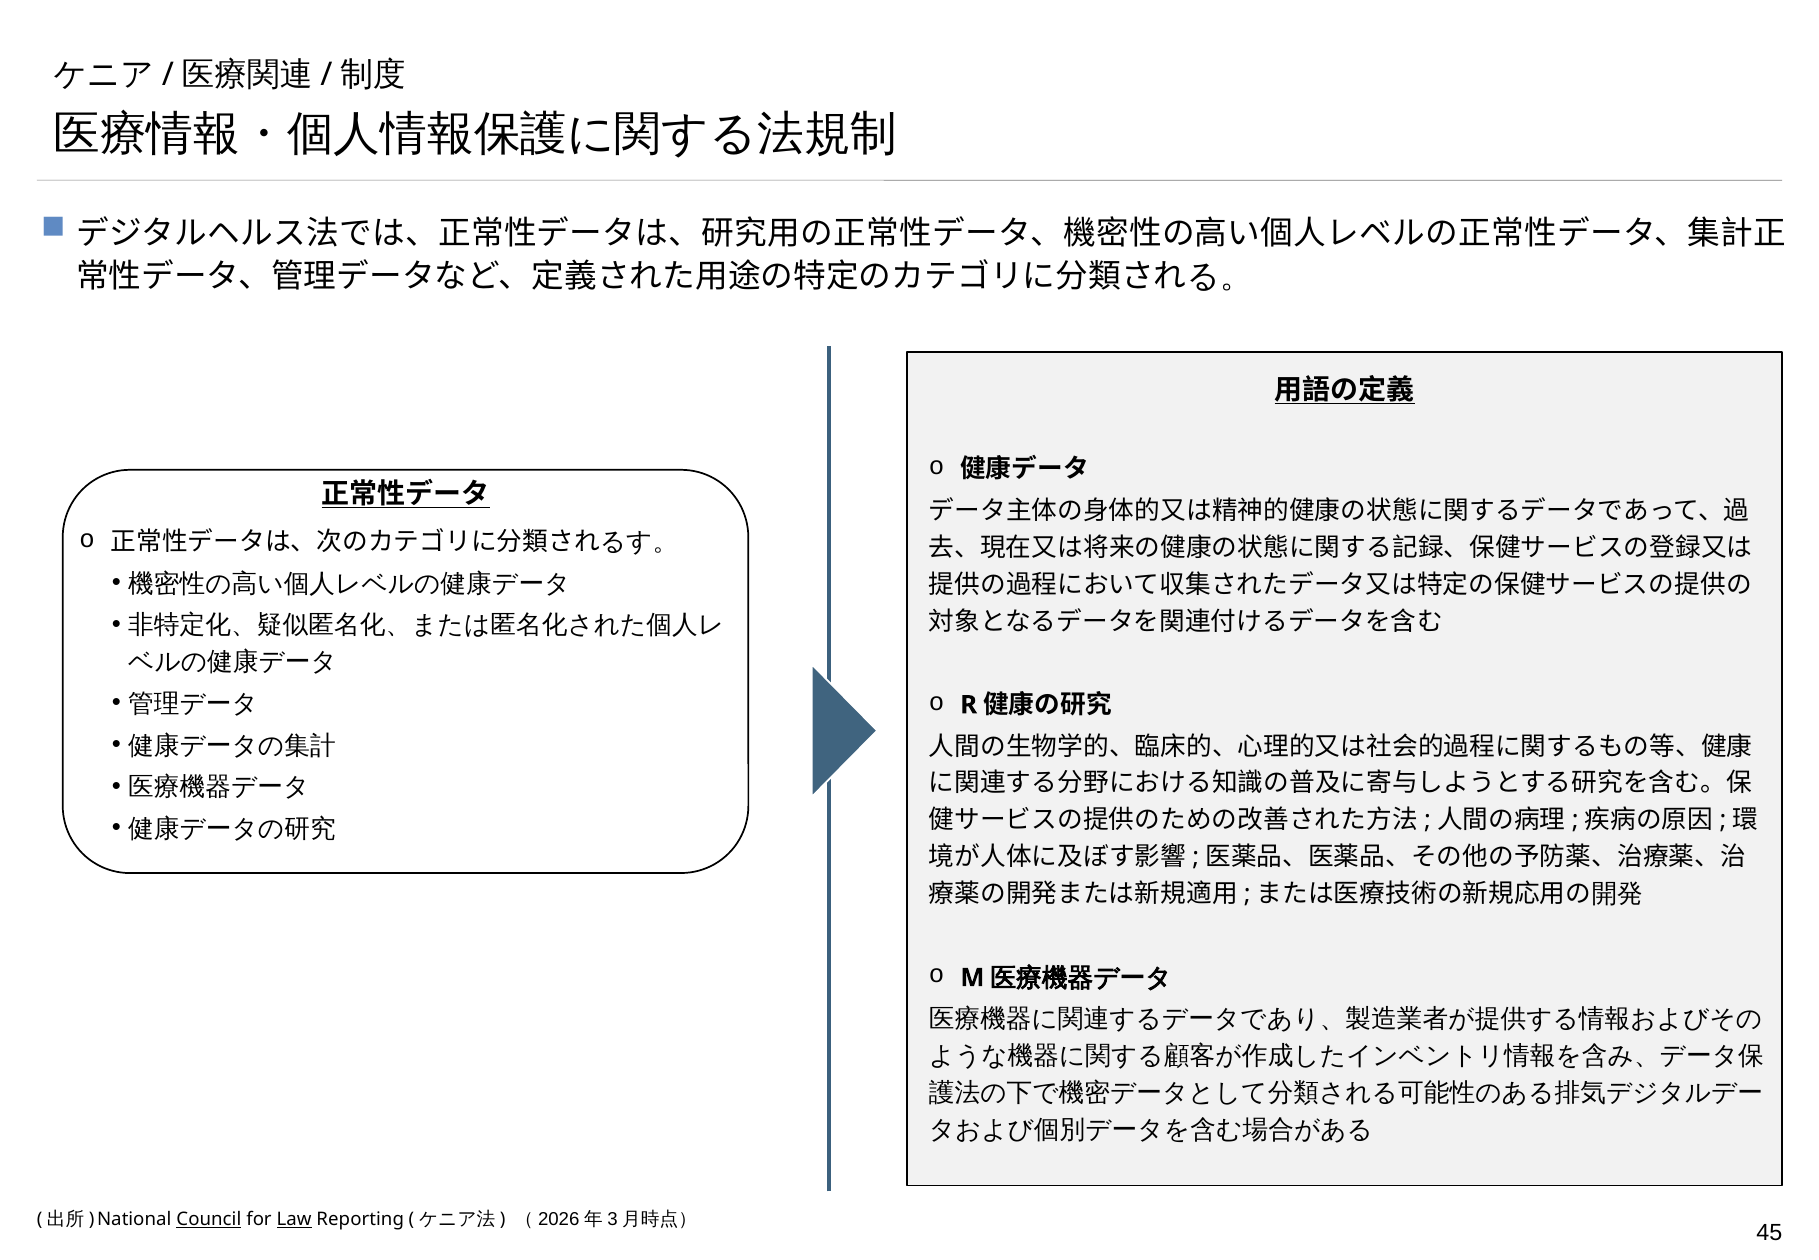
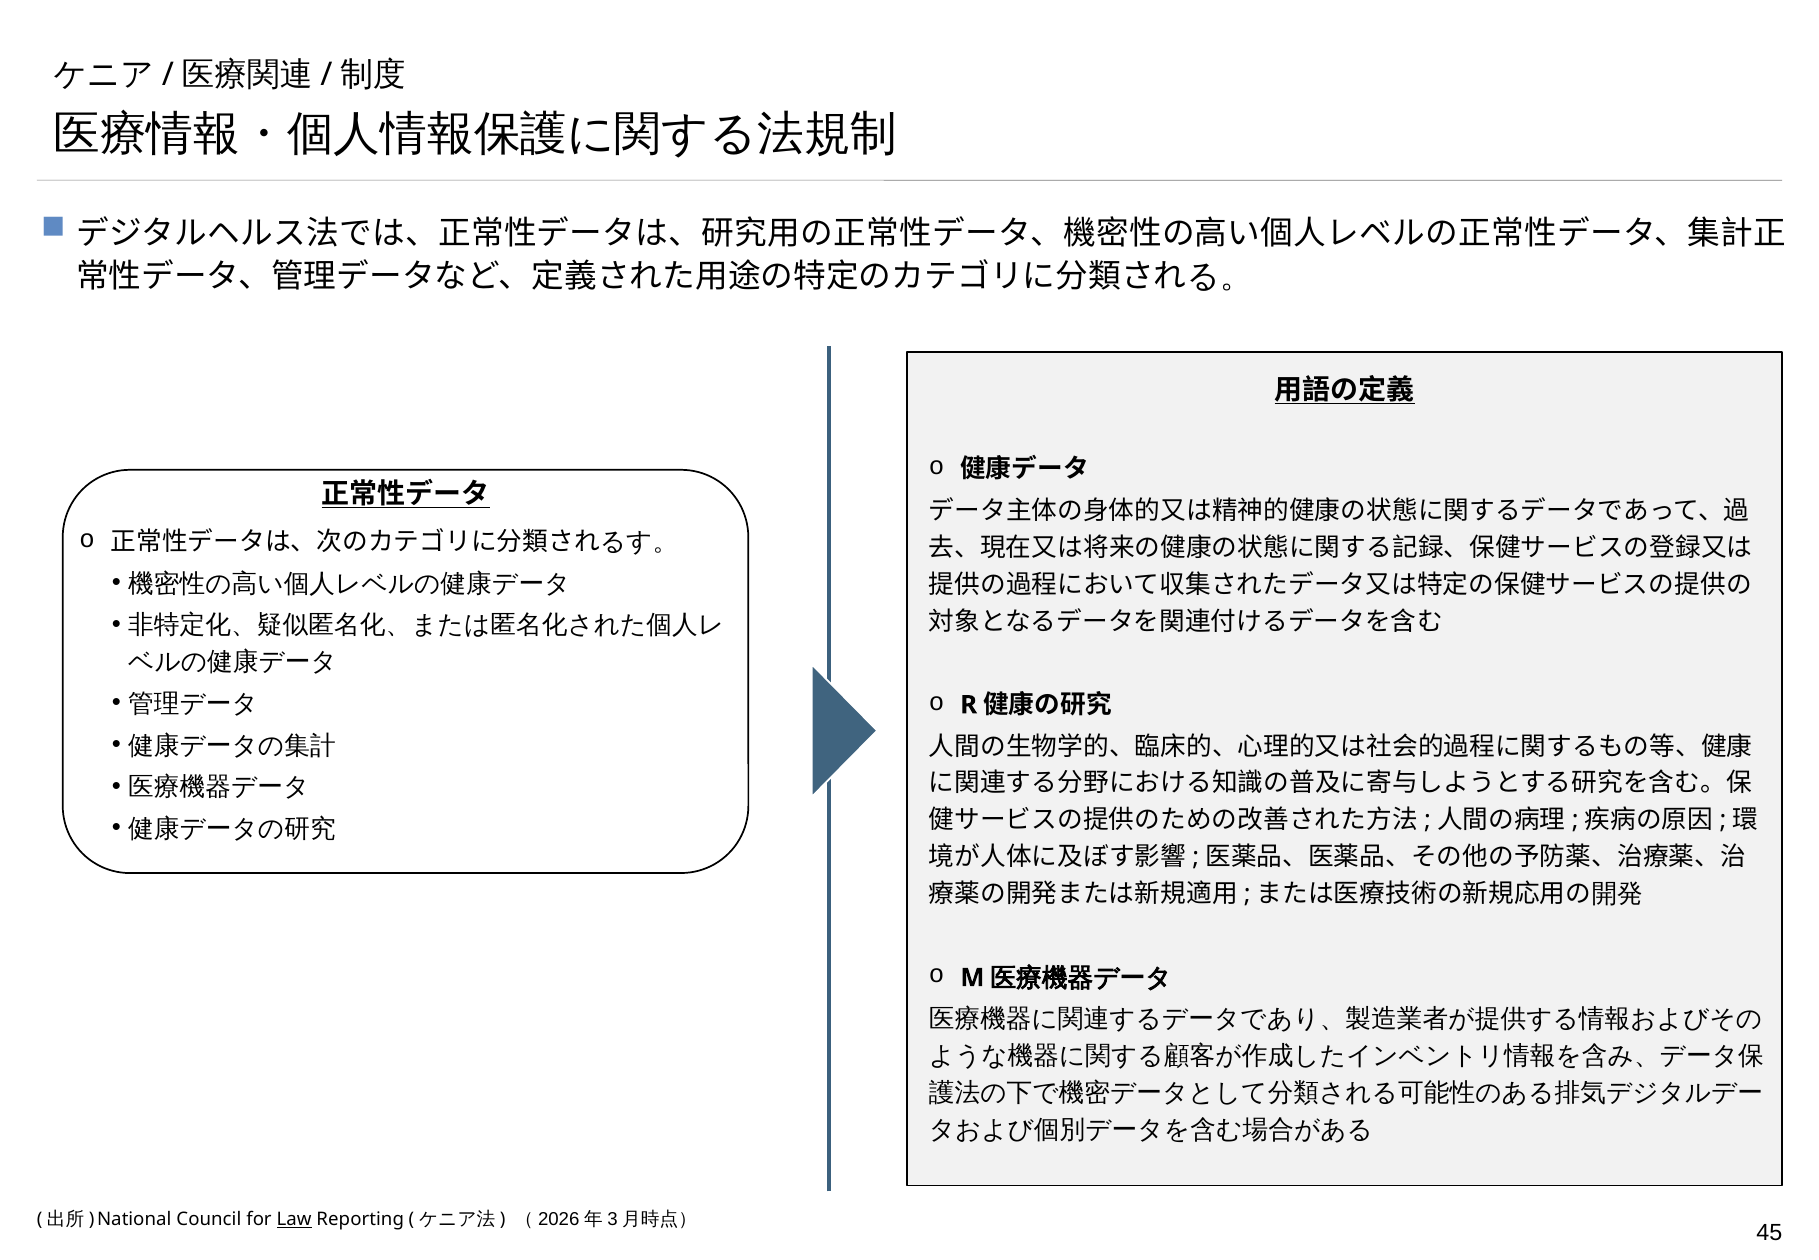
Council underline: present -> none
